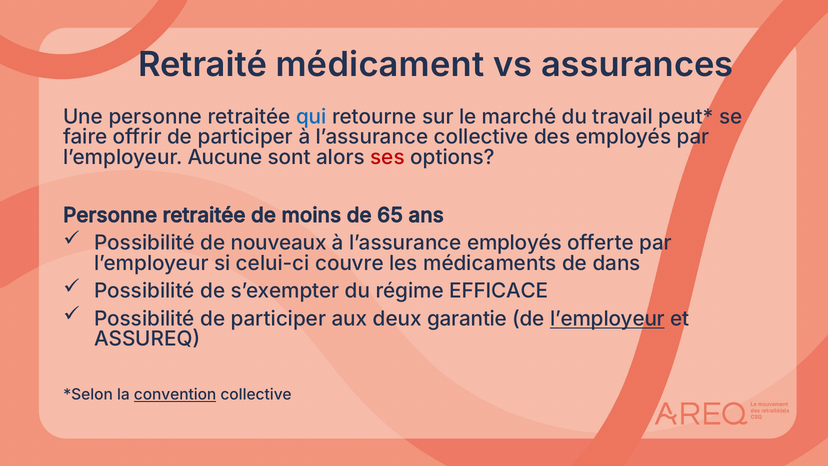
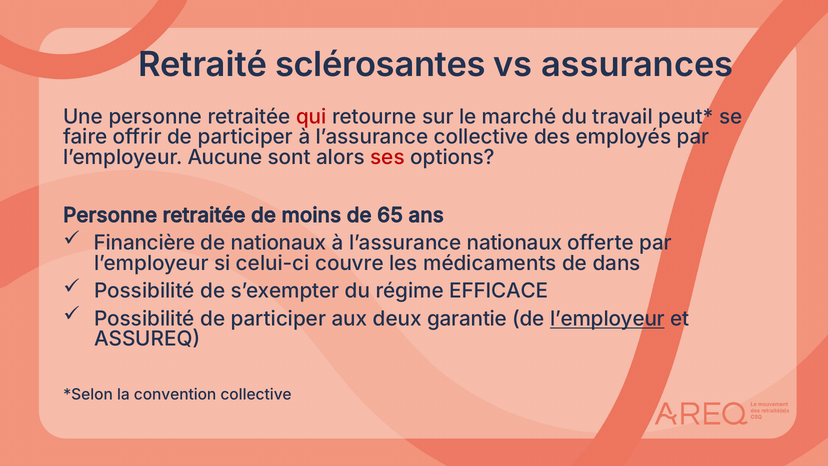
médicament: médicament -> sclérosantes
qui colour: blue -> red
Possibilité at (145, 243): Possibilité -> Financière
de nouveaux: nouveaux -> nationaux
l’assurance employés: employés -> nationaux
convention underline: present -> none
